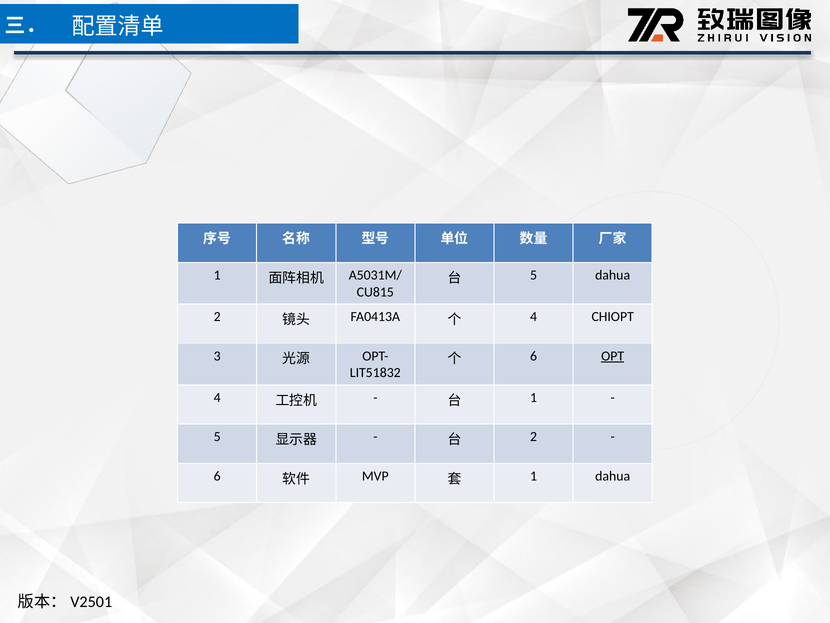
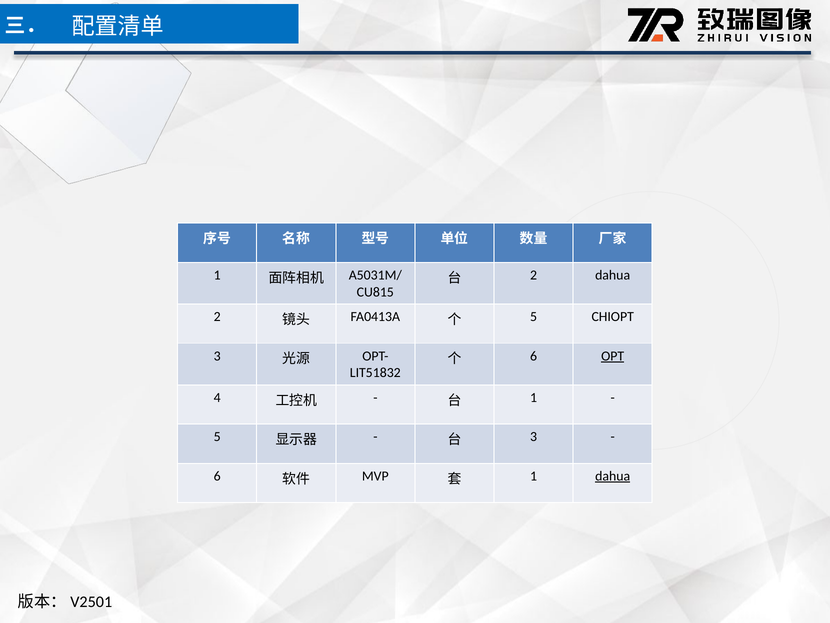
5 at (534, 275): 5 -> 2
4 at (534, 316): 4 -> 5
2 at (534, 436): 2 -> 3
dahua at (613, 476) underline: none -> present
